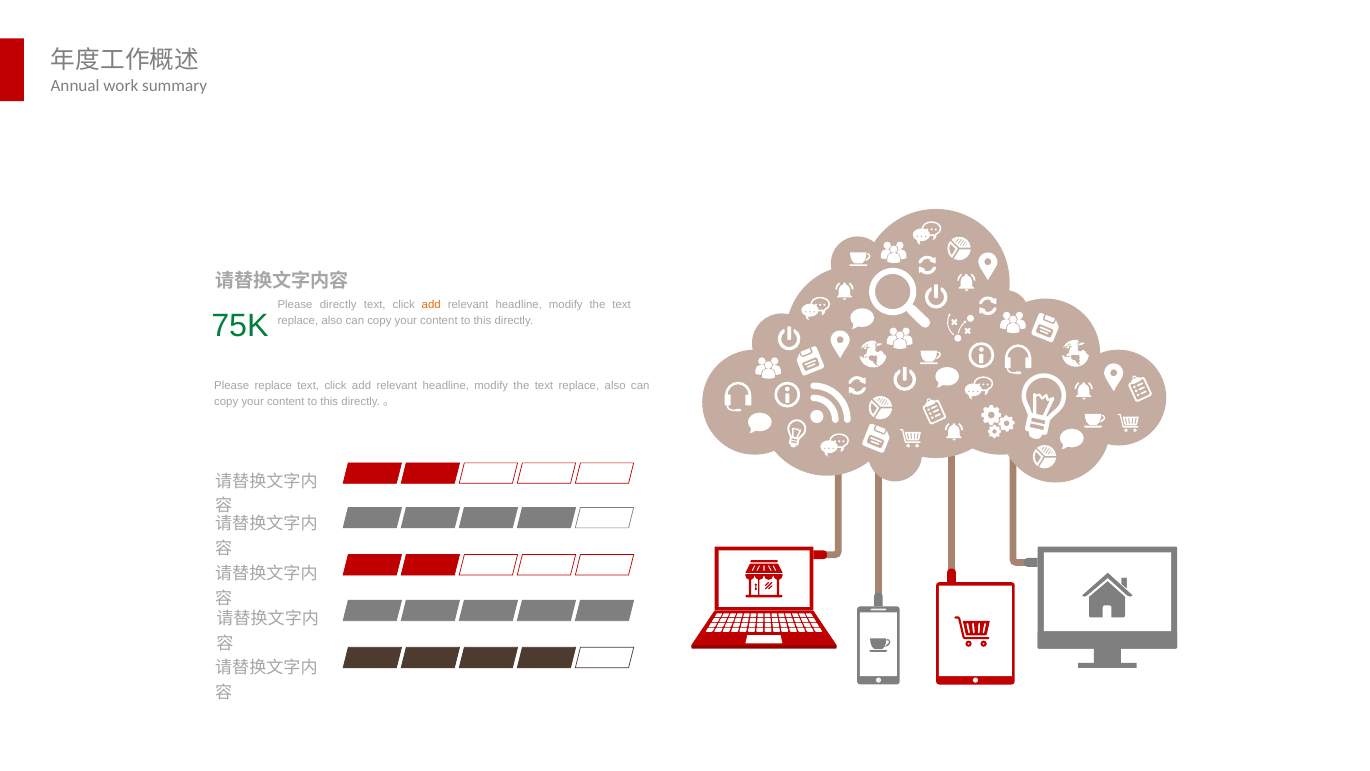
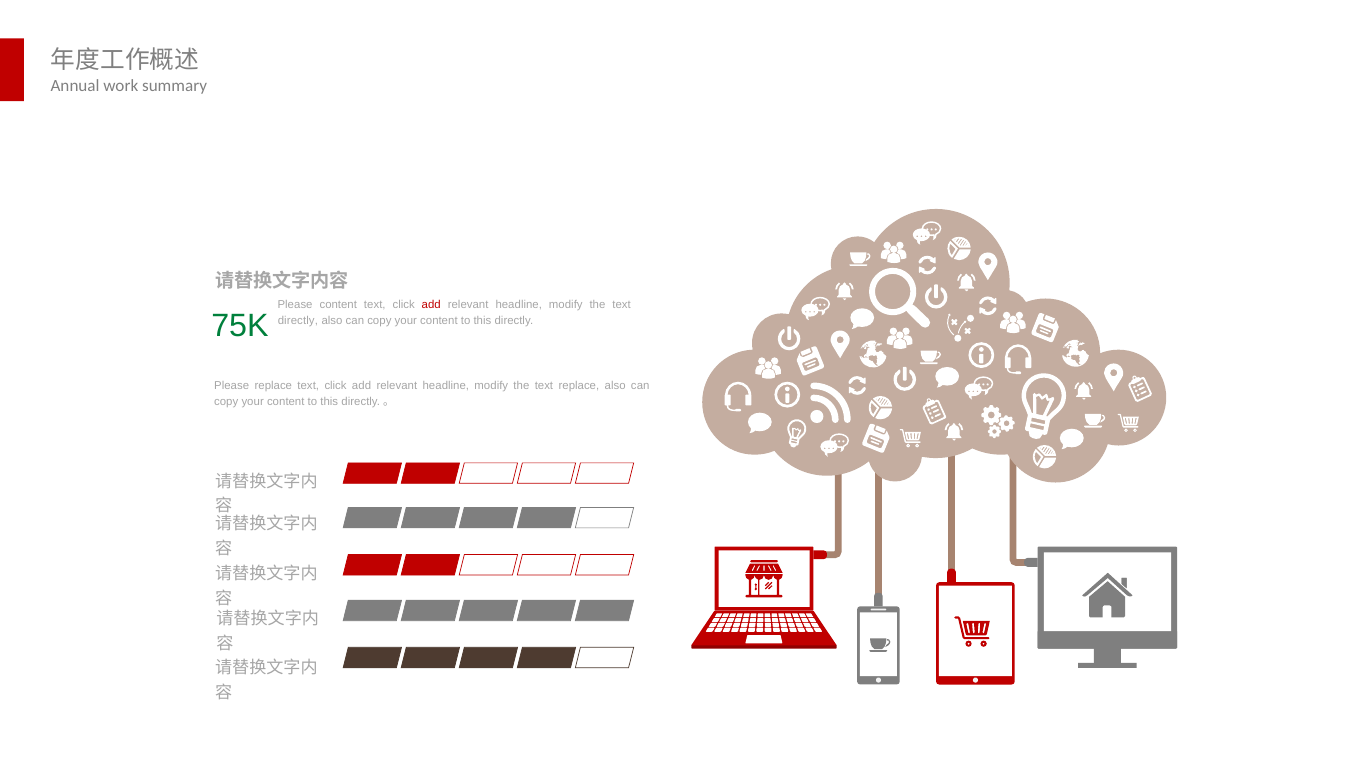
Please directly: directly -> content
add at (431, 305) colour: orange -> red
replace at (298, 321): replace -> directly
